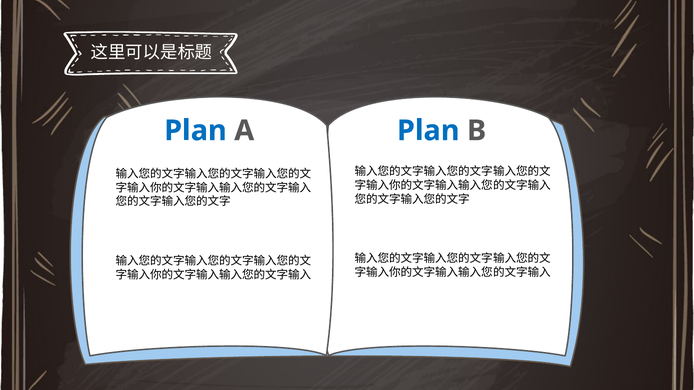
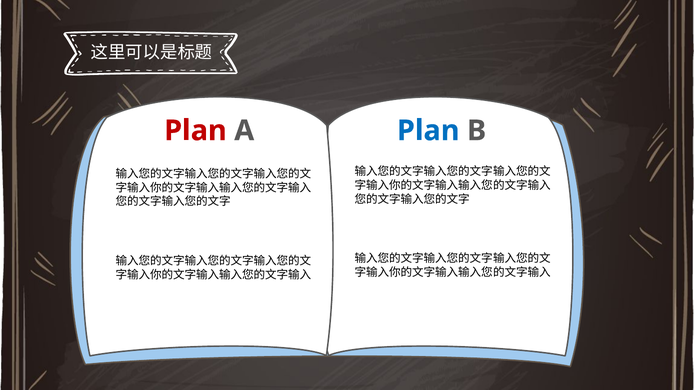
Plan at (195, 131) colour: blue -> red
